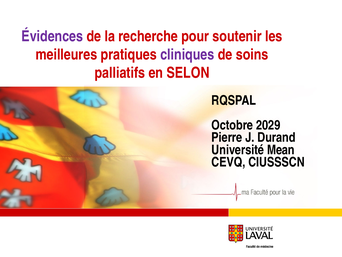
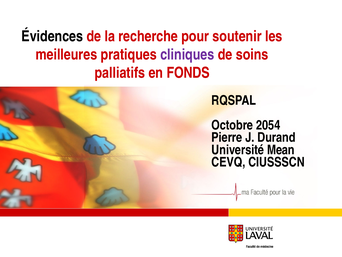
Évidences colour: purple -> black
SELON: SELON -> FONDS
2029: 2029 -> 2054
